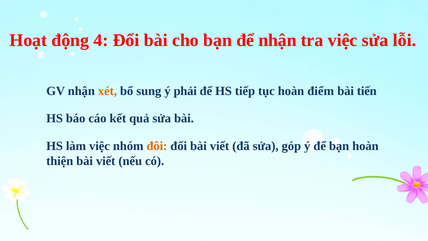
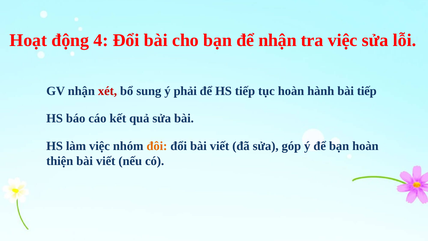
xét colour: orange -> red
điểm: điểm -> hành
bài tiến: tiến -> tiếp
